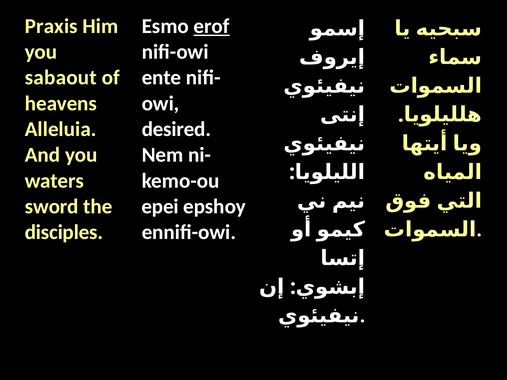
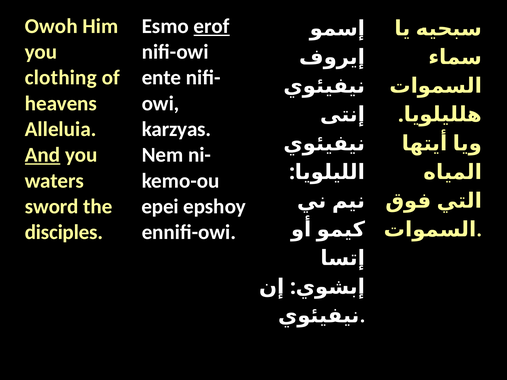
Praxis: Praxis -> Owoh
sabaout: sabaout -> clothing
desired: desired -> karzyas
And underline: none -> present
